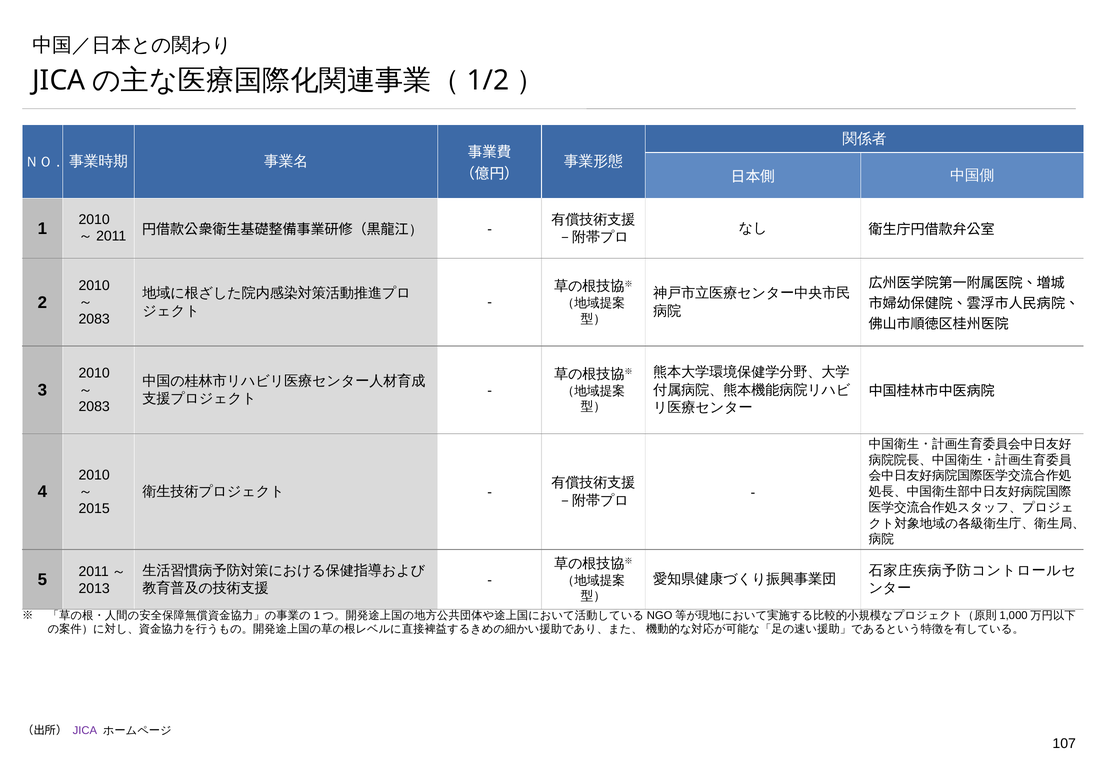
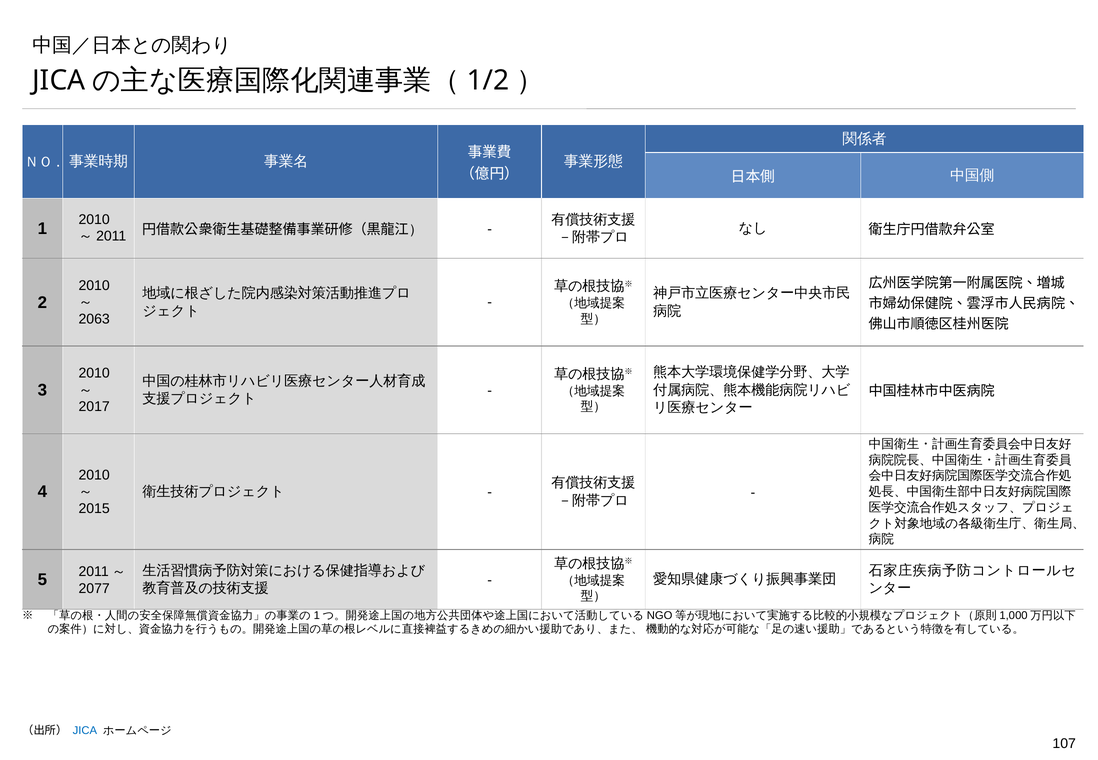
2083 at (94, 319): 2083 -> 2063
2083 at (94, 407): 2083 -> 2017
2013: 2013 -> 2077
JICA colour: purple -> blue
